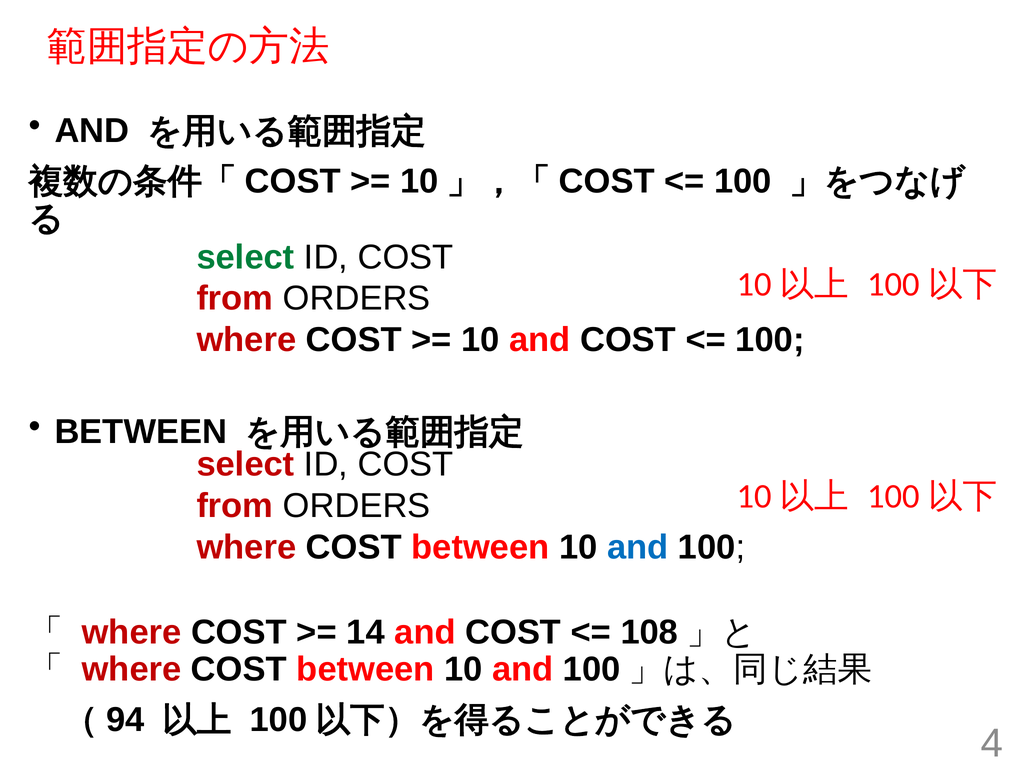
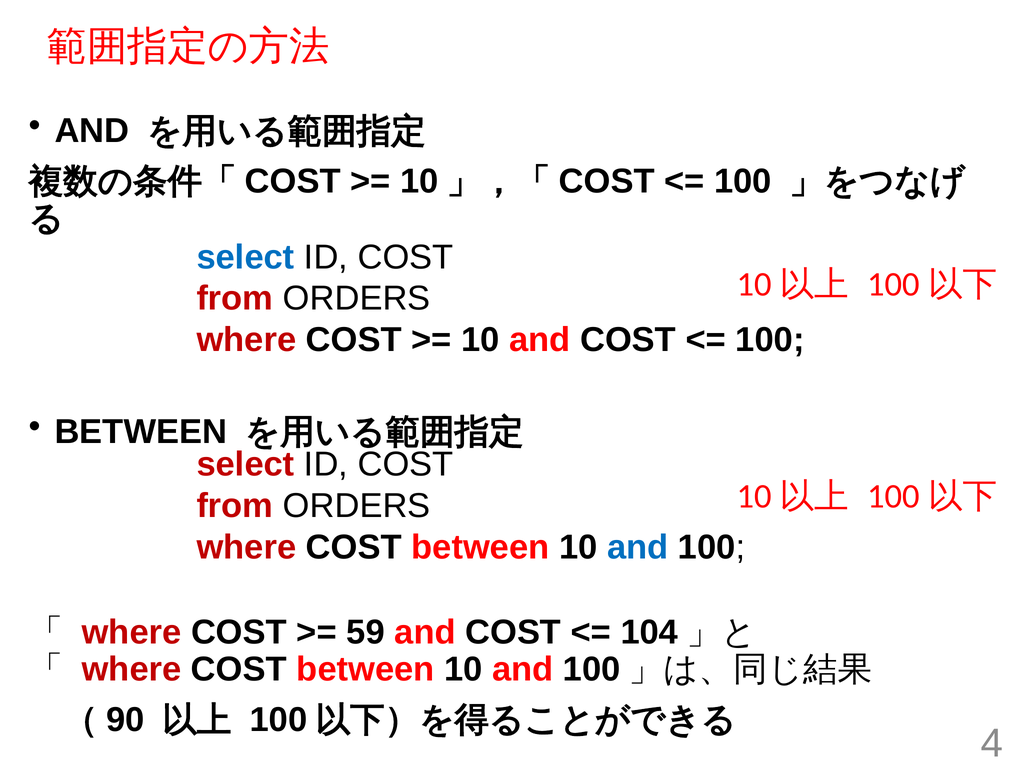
select at (245, 257) colour: green -> blue
14: 14 -> 59
108: 108 -> 104
94: 94 -> 90
